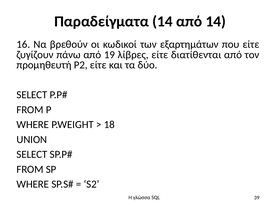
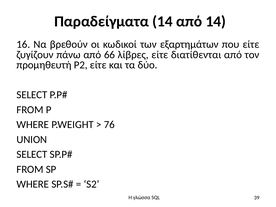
19: 19 -> 66
18: 18 -> 76
